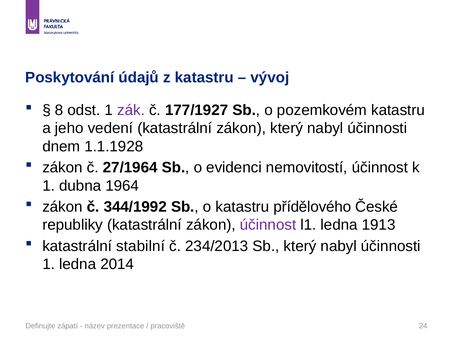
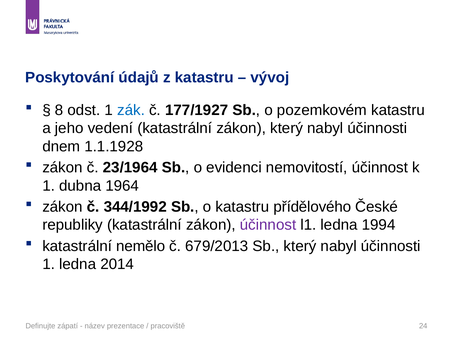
zák colour: purple -> blue
27/1964: 27/1964 -> 23/1964
1913: 1913 -> 1994
stabilní: stabilní -> nemělo
234/2013: 234/2013 -> 679/2013
